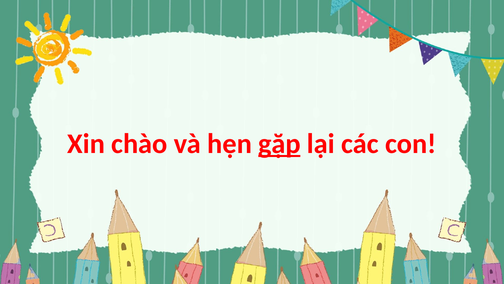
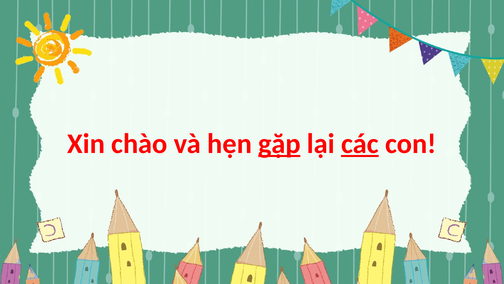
các underline: none -> present
